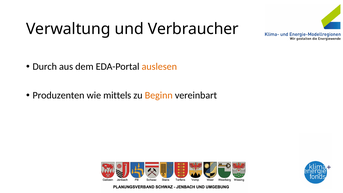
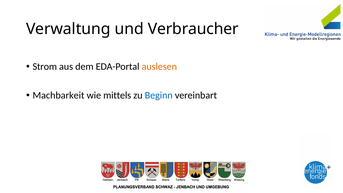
Durch: Durch -> Strom
Produzenten: Produzenten -> Machbarkeit
Beginn colour: orange -> blue
